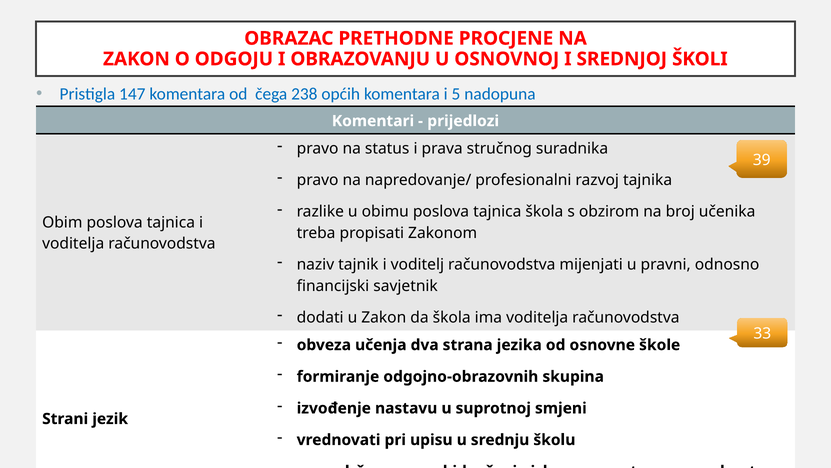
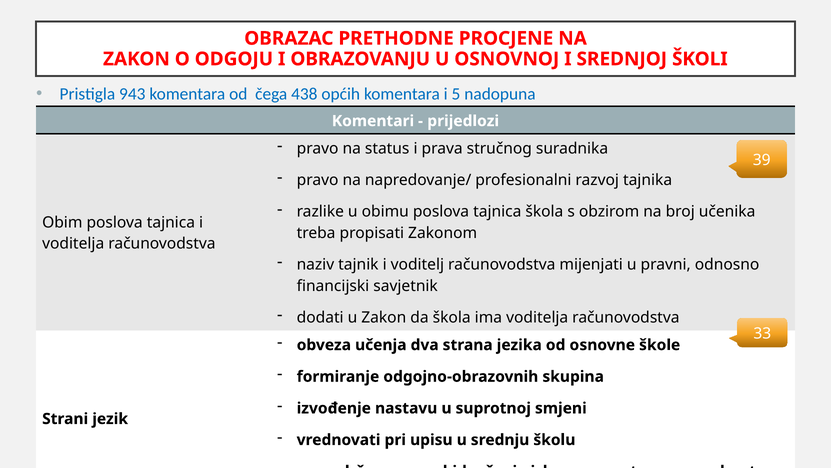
147: 147 -> 943
238: 238 -> 438
